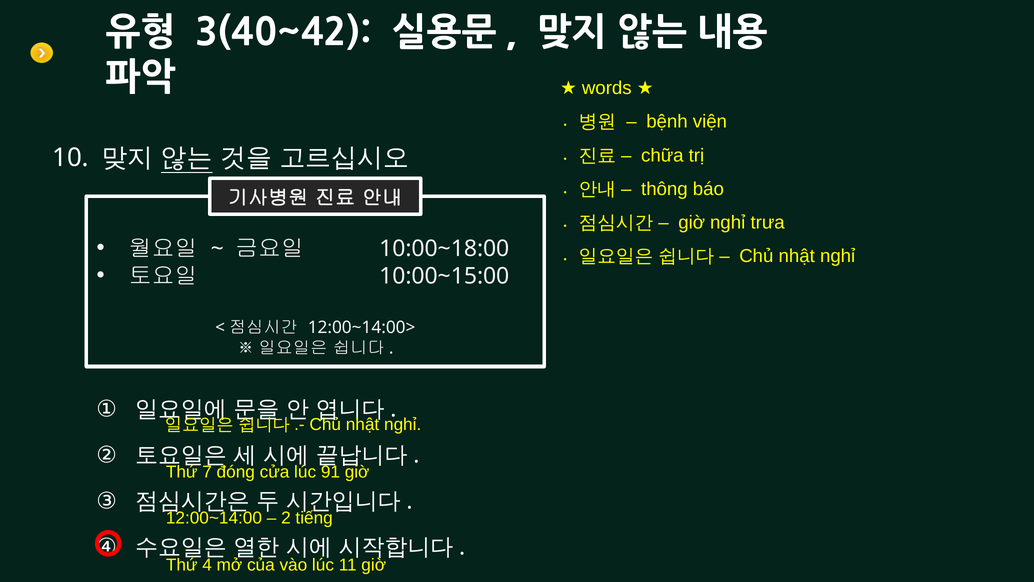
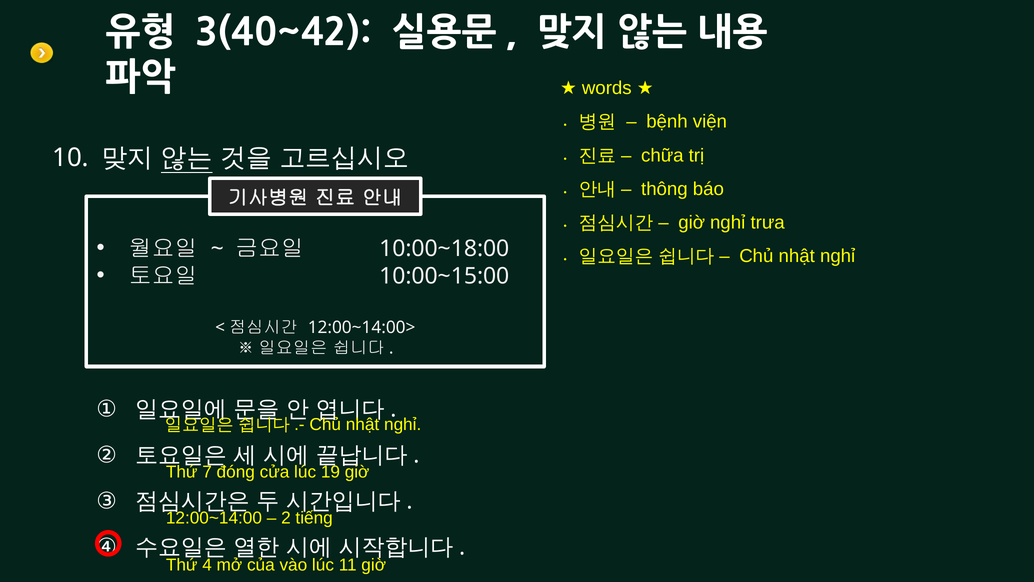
91: 91 -> 19
